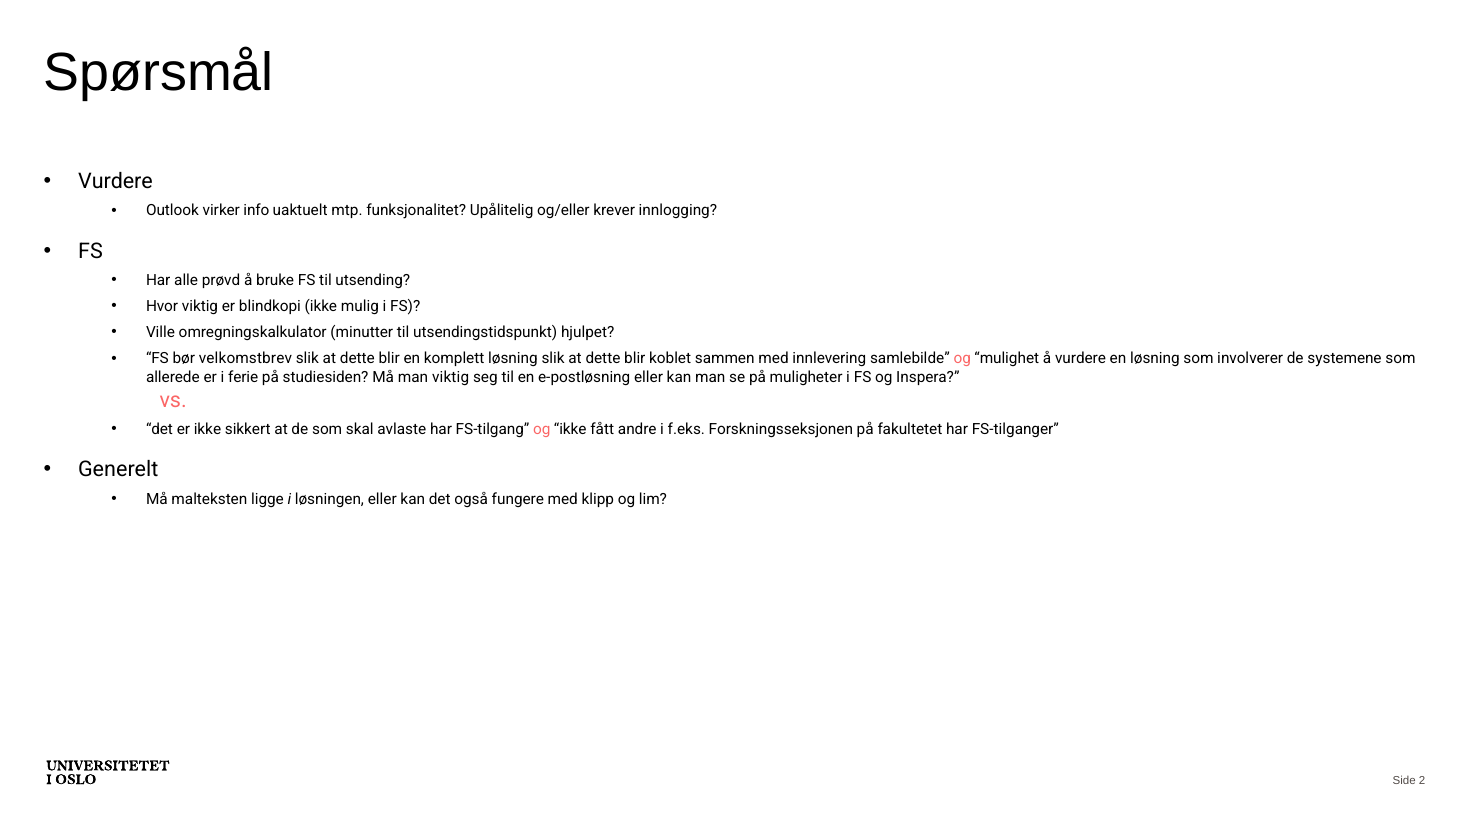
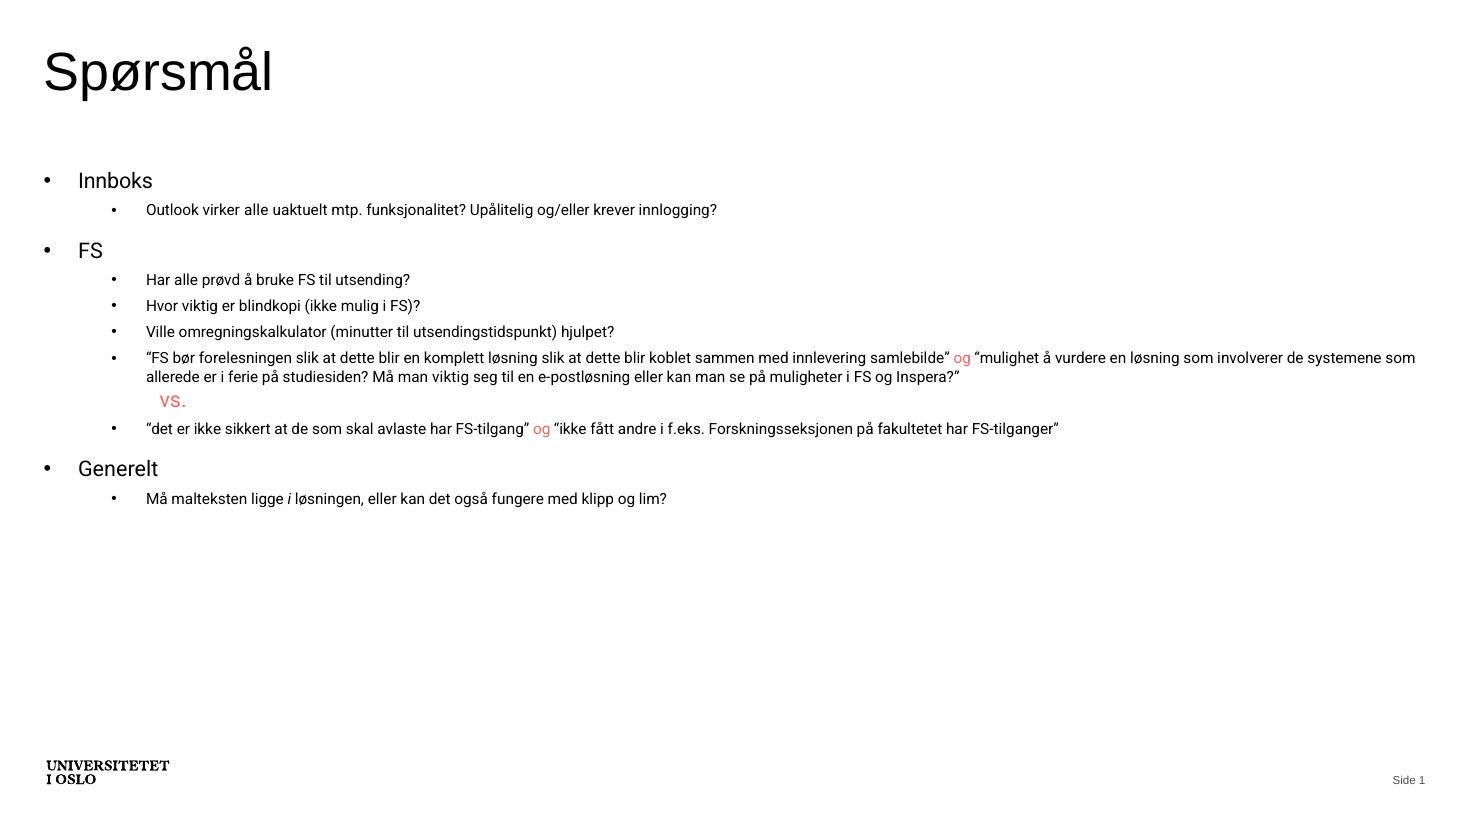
Vurdere at (115, 181): Vurdere -> Innboks
virker info: info -> alle
velkomstbrev: velkomstbrev -> forelesningen
2: 2 -> 1
